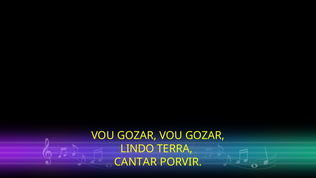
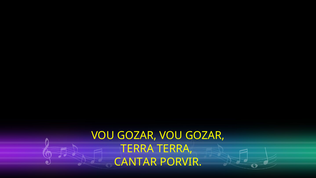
LINDO at (137, 148): LINDO -> TERRA
